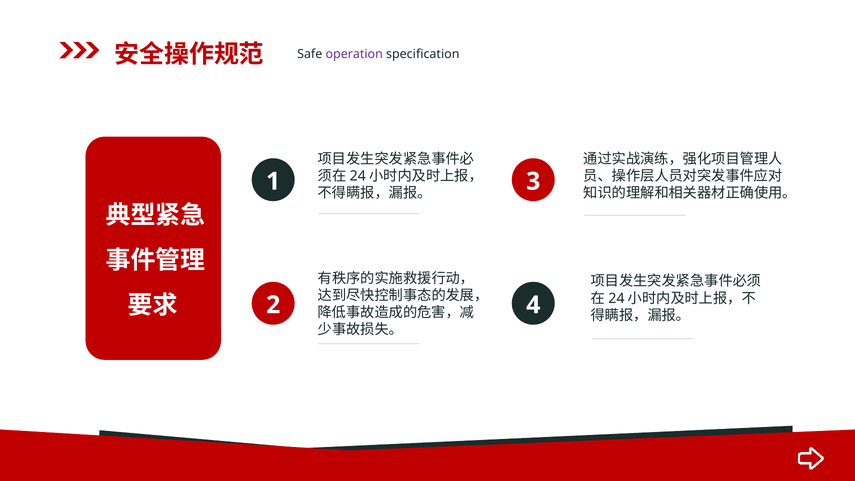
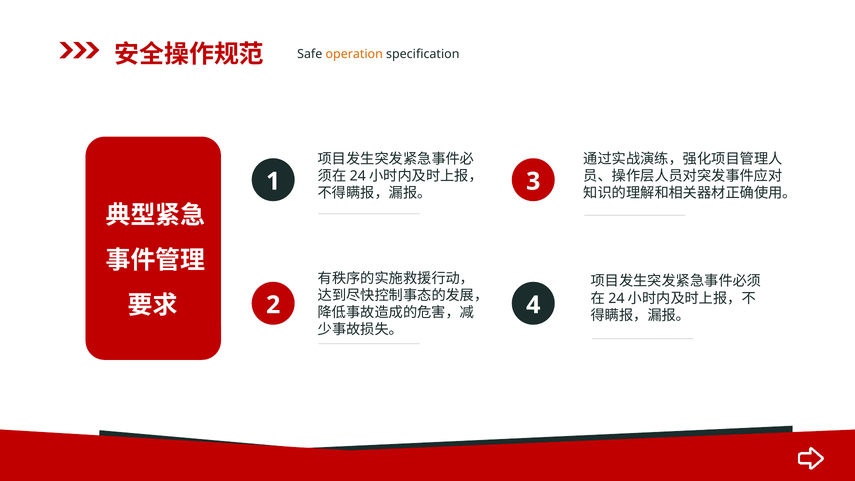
operation colour: purple -> orange
